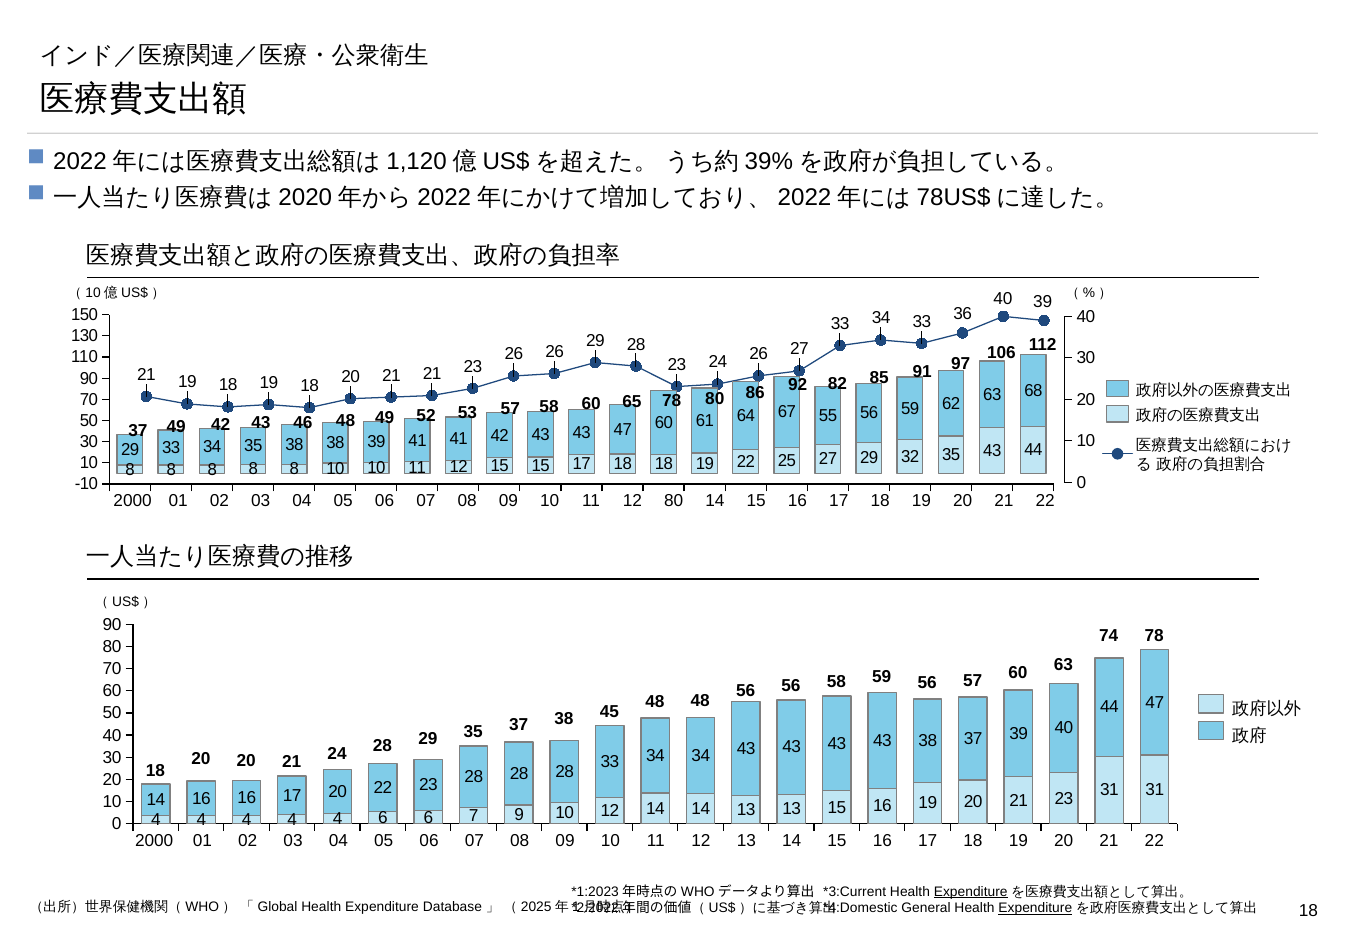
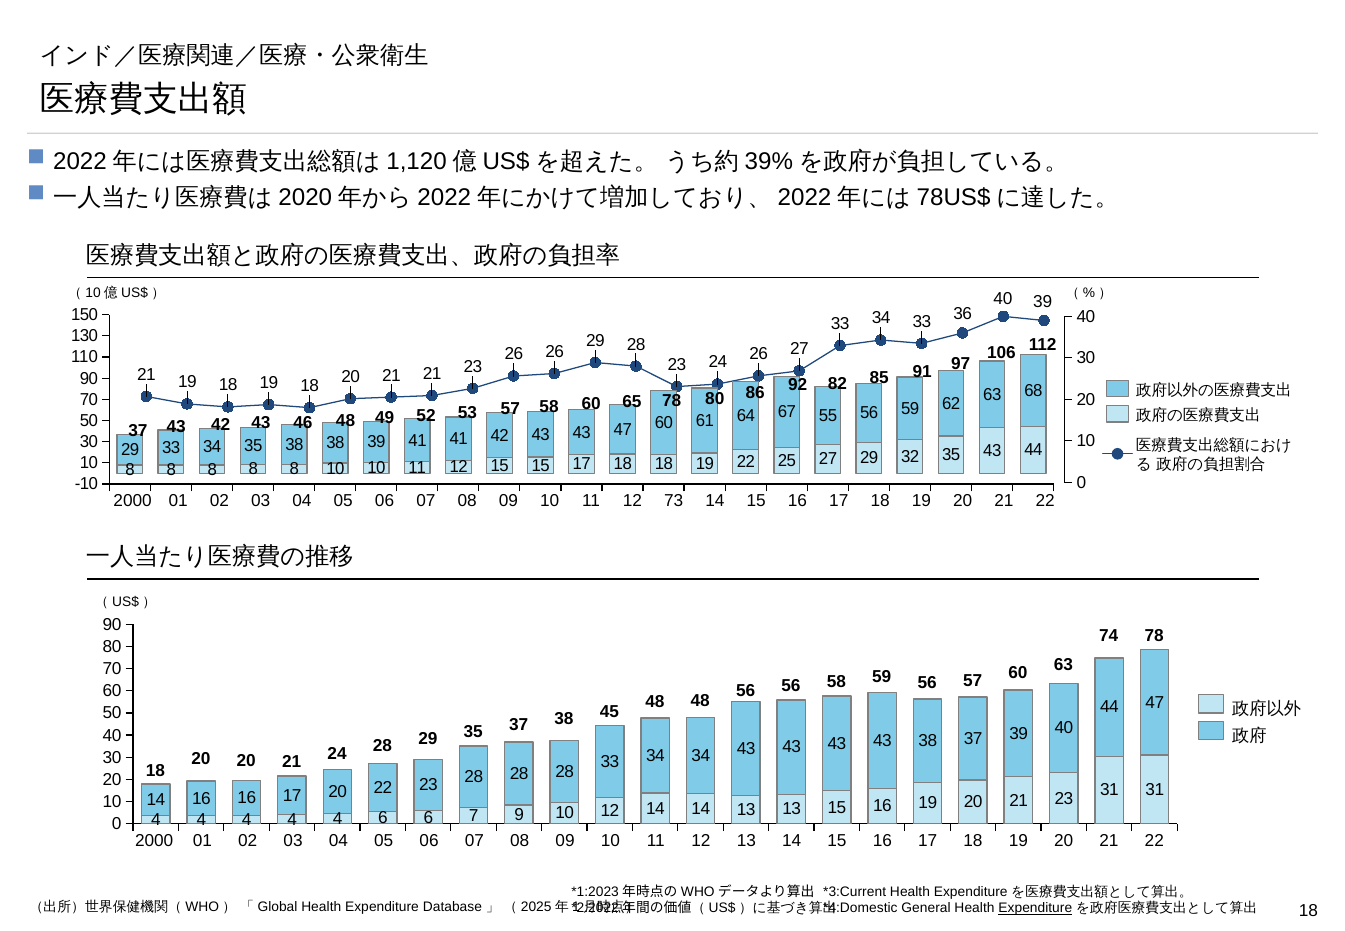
37 49: 49 -> 43
10 80: 80 -> 73
Expenditure at (971, 892) underline: present -> none
